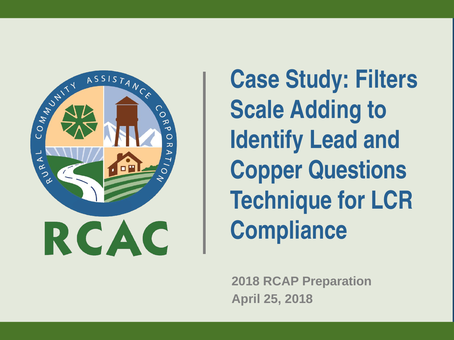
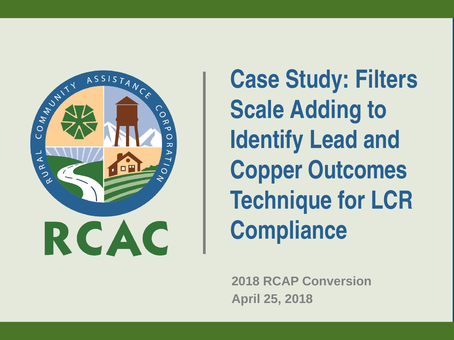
Questions: Questions -> Outcomes
Preparation: Preparation -> Conversion
